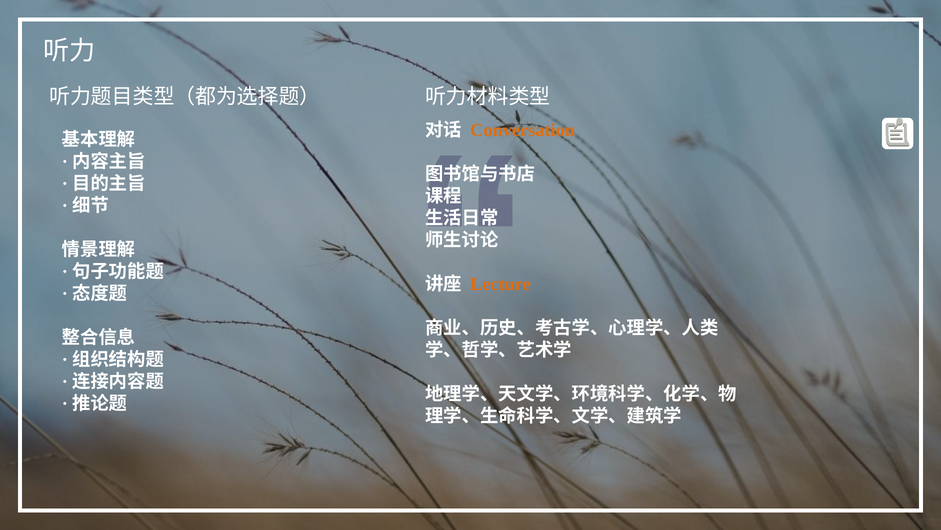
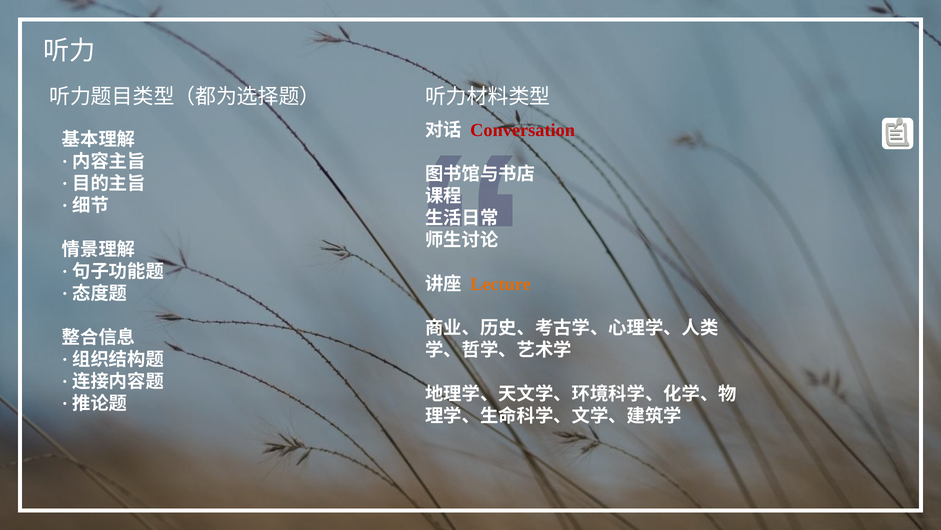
Conversation colour: orange -> red
